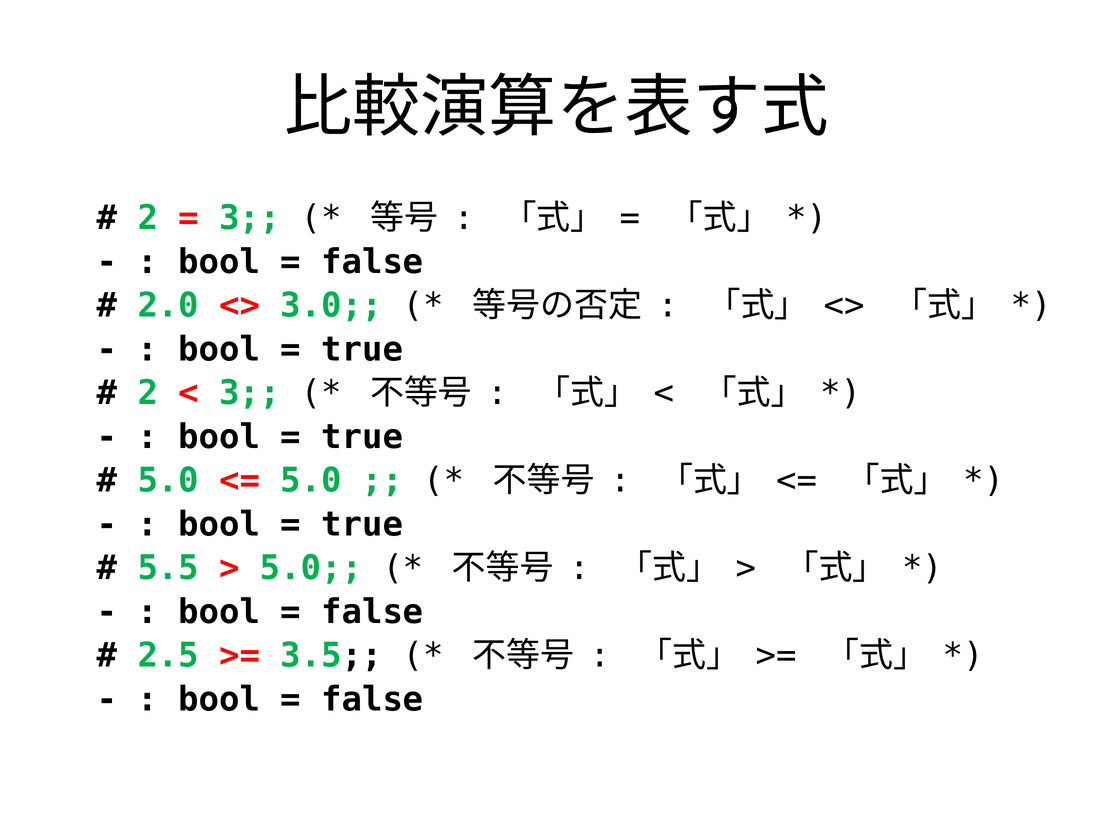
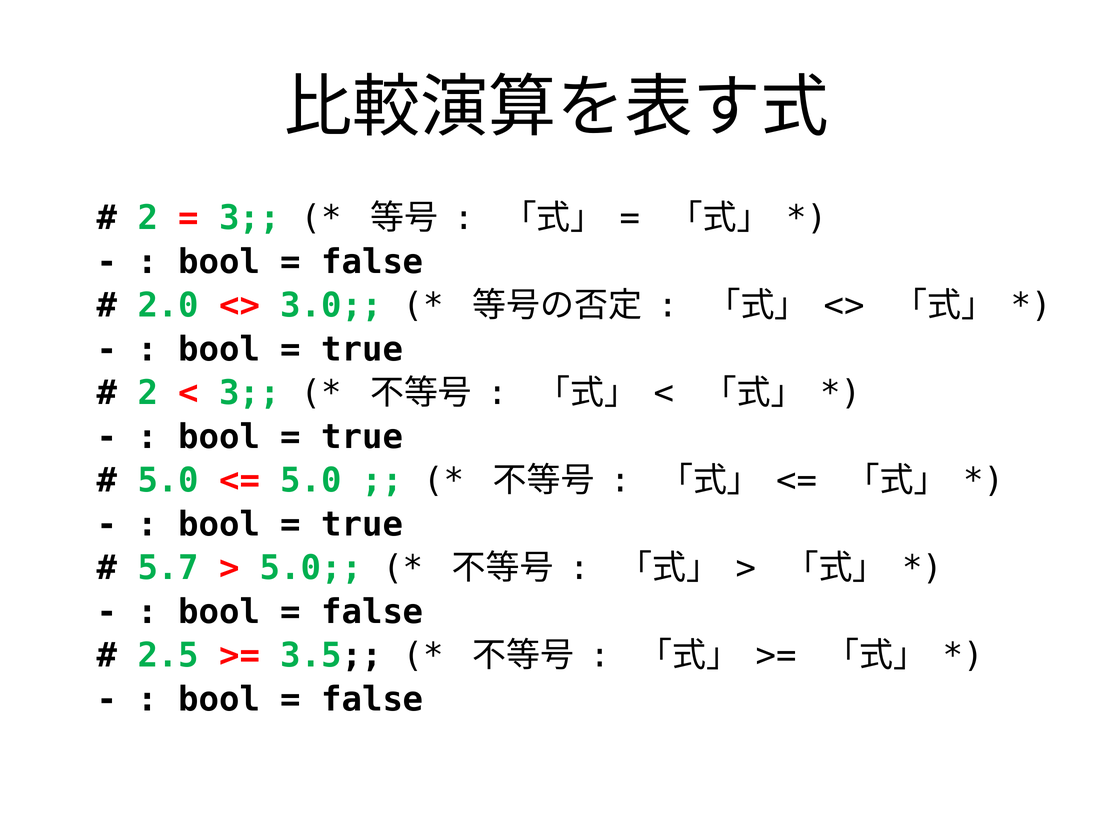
5.5: 5.5 -> 5.7
